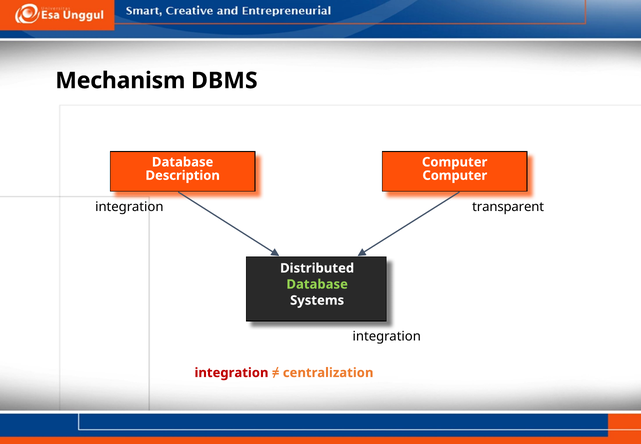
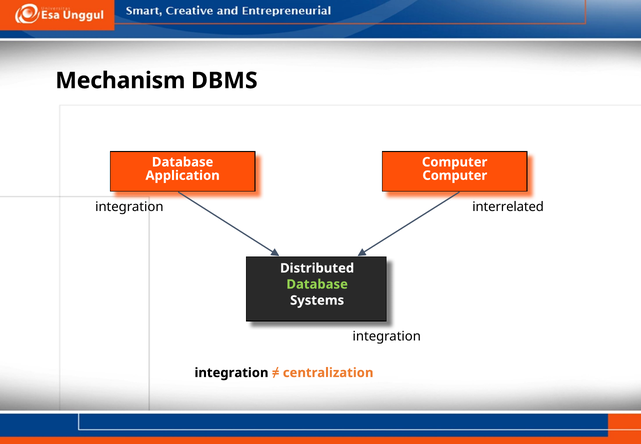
Description: Description -> Application
transparent: transparent -> interrelated
integration at (231, 373) colour: red -> black
